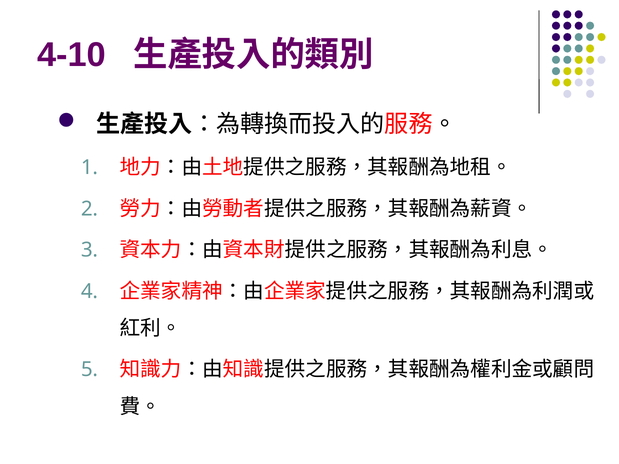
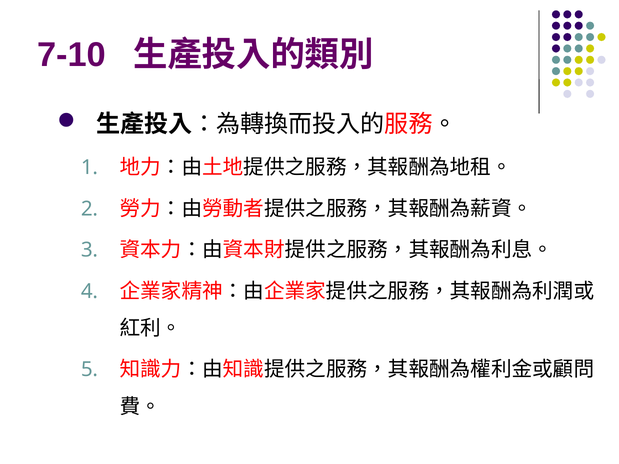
4-10: 4-10 -> 7-10
